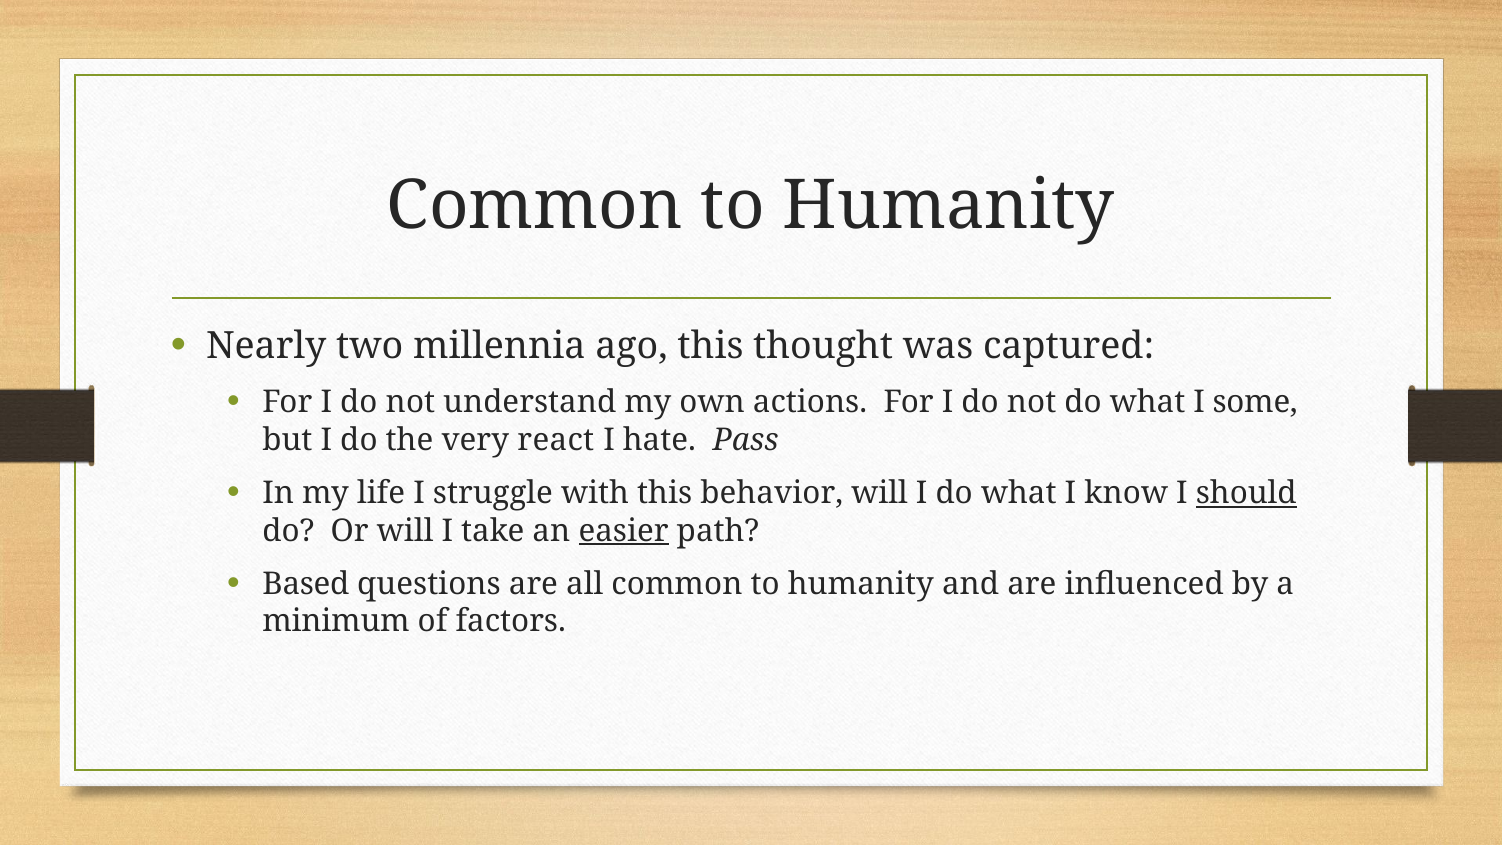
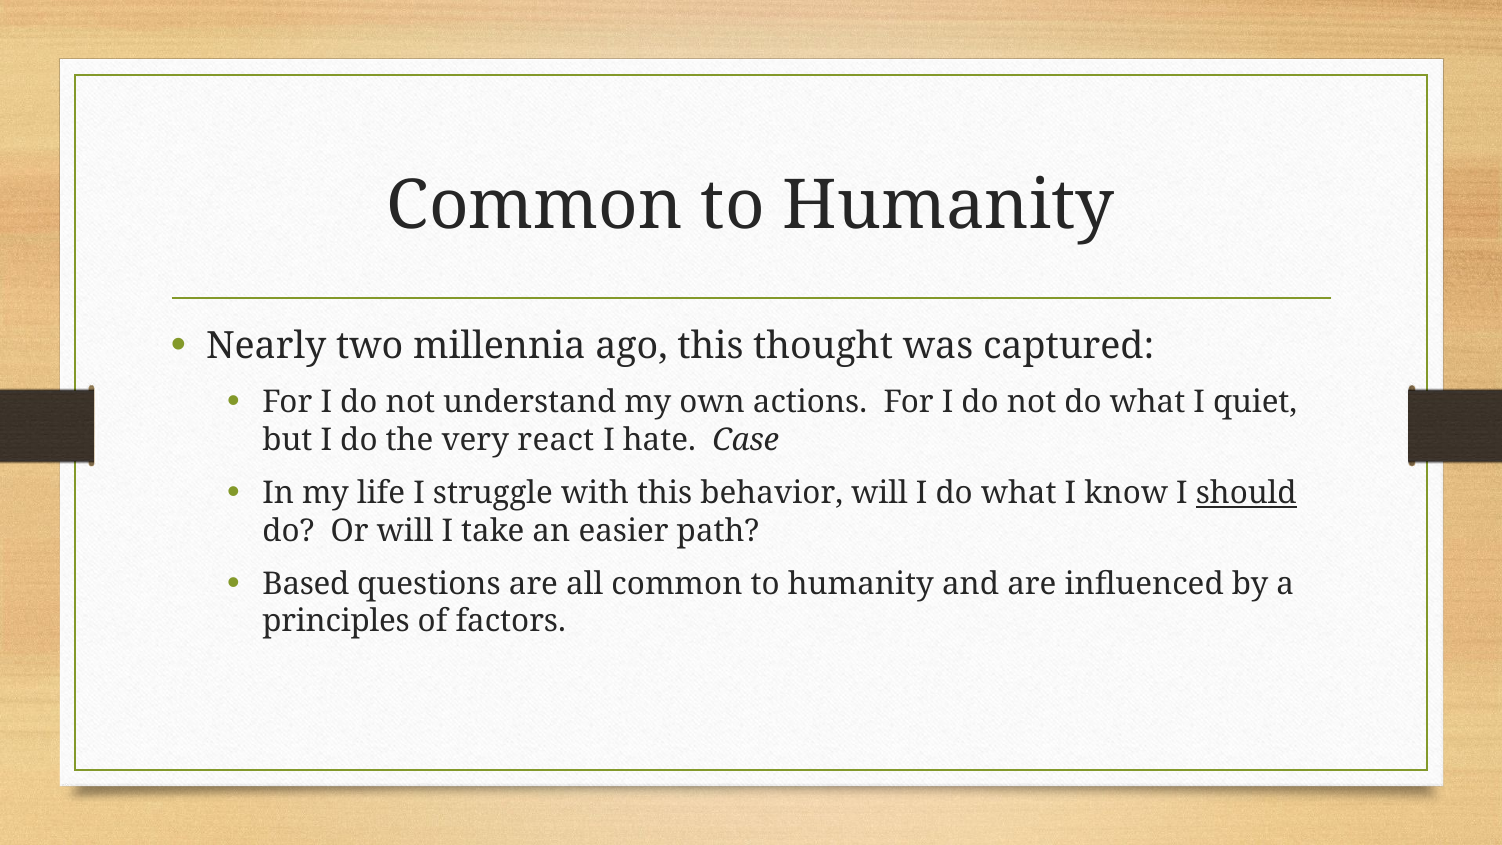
some: some -> quiet
Pass: Pass -> Case
easier underline: present -> none
minimum: minimum -> principles
